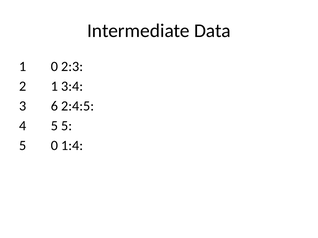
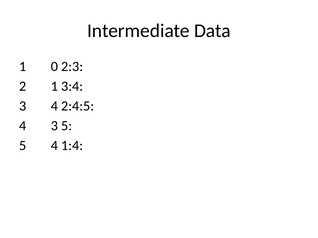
3 6: 6 -> 4
4 5: 5 -> 3
5 0: 0 -> 4
